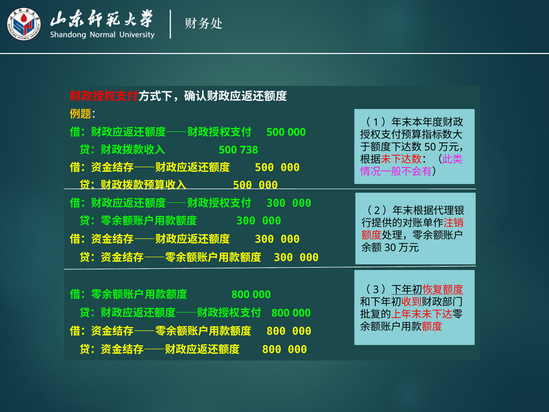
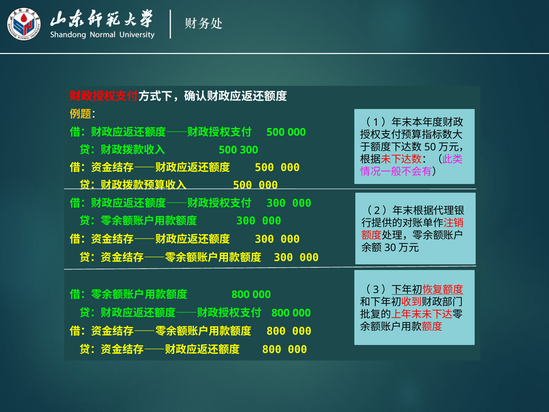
500 738: 738 -> 300
